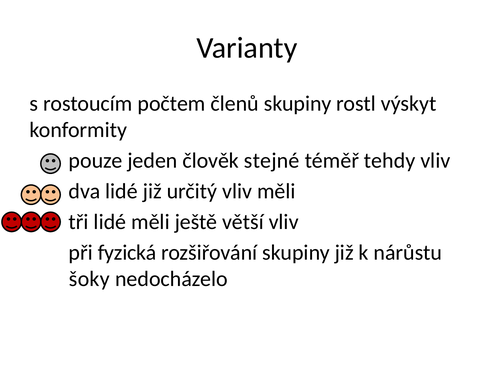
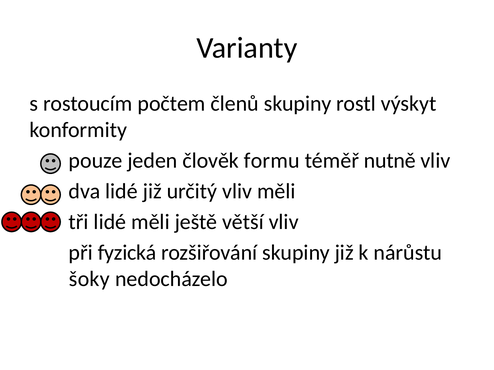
stejné: stejné -> formu
tehdy: tehdy -> nutně
